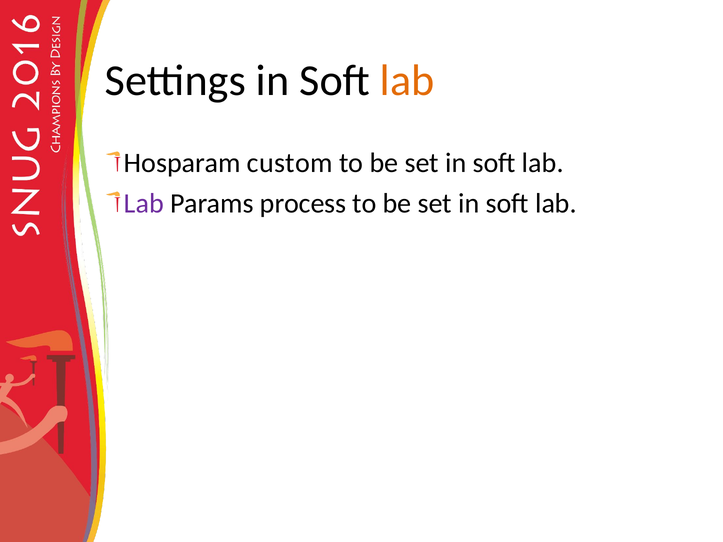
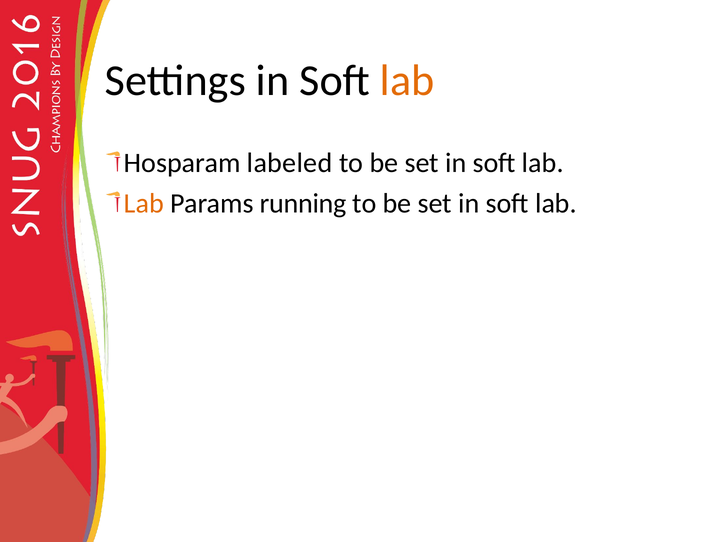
custom: custom -> labeled
Lab at (144, 203) colour: purple -> orange
process: process -> running
